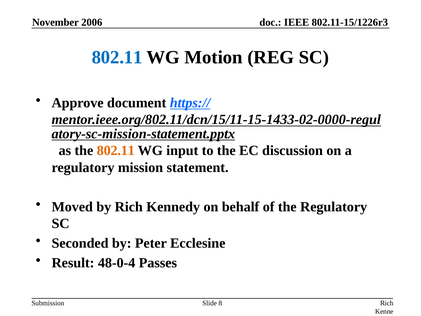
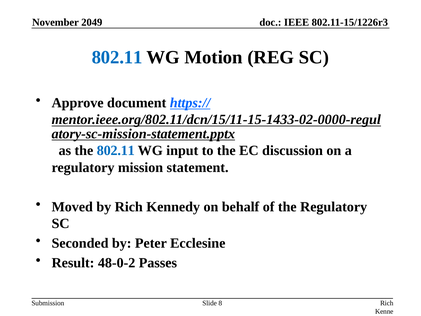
2006: 2006 -> 2049
802.11 at (116, 150) colour: orange -> blue
48-0-4: 48-0-4 -> 48-0-2
